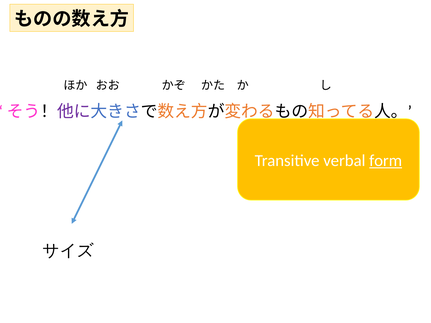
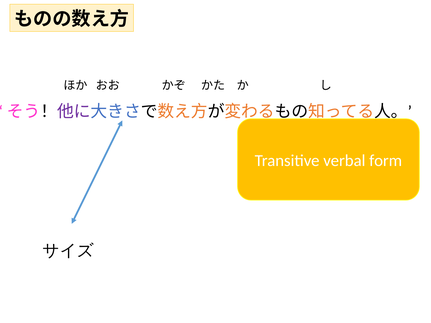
form underline: present -> none
